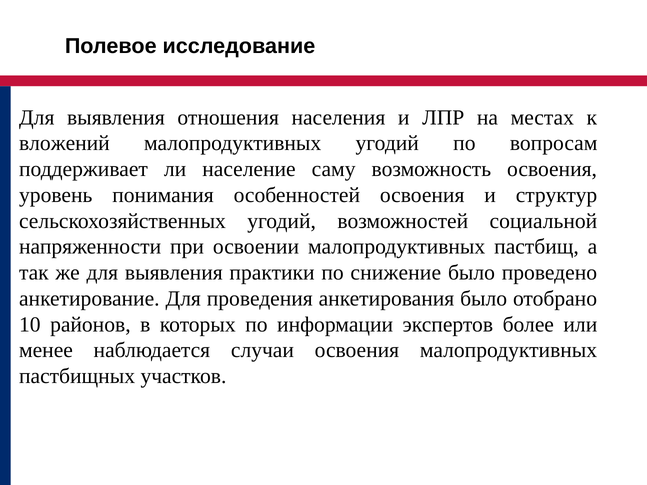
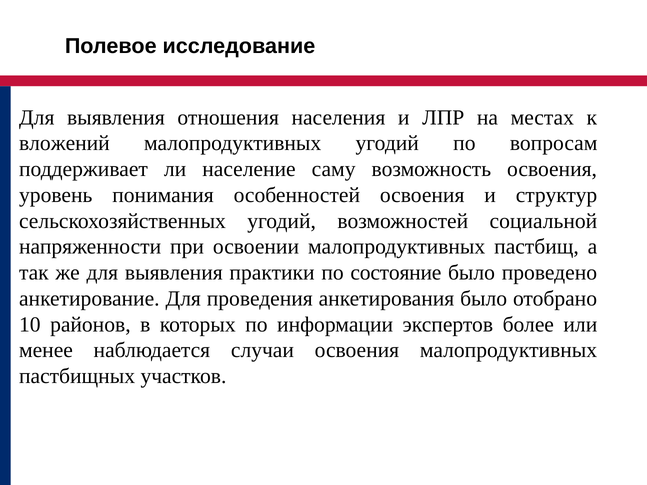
снижение: снижение -> состояние
